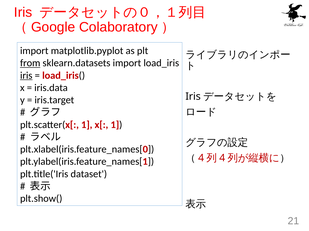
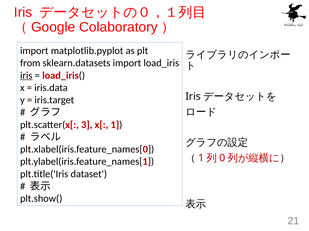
from underline: present -> none
plt.scatter(x[ 1: 1 -> 3
4 at (201, 158): 4 -> 1
4 at (222, 158): 4 -> 0
